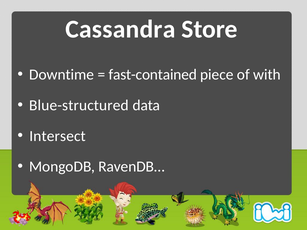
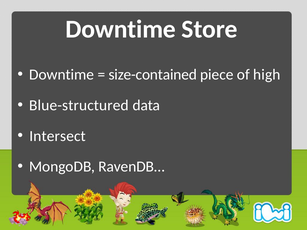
Cassandra at (120, 29): Cassandra -> Downtime
fast-contained: fast-contained -> size-contained
with: with -> high
